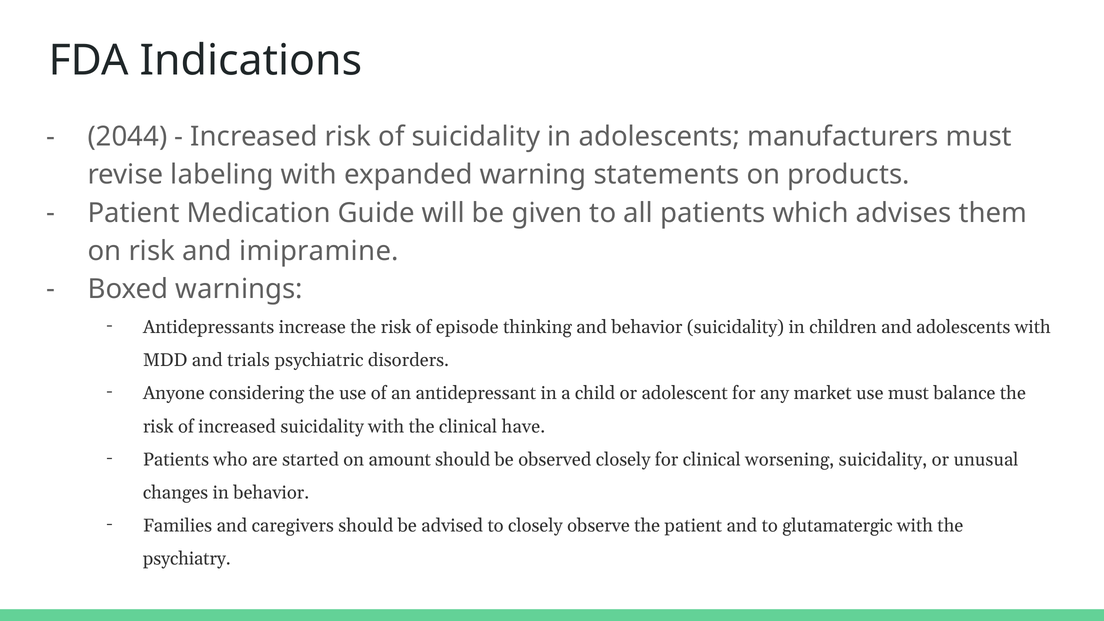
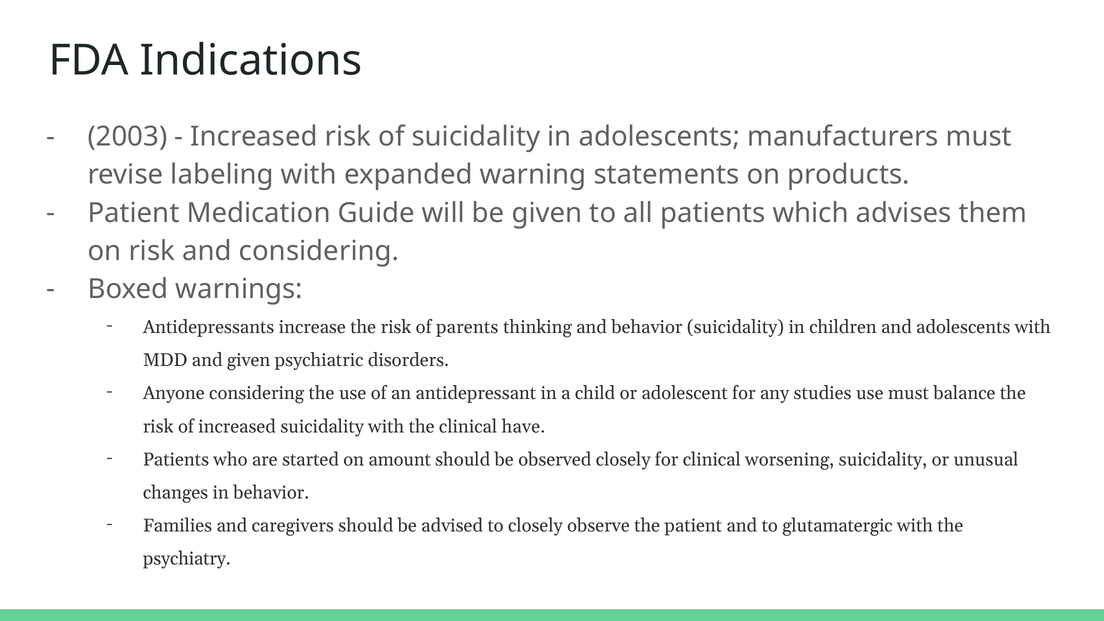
2044: 2044 -> 2003
and imipramine: imipramine -> considering
episode: episode -> parents
and trials: trials -> given
market: market -> studies
